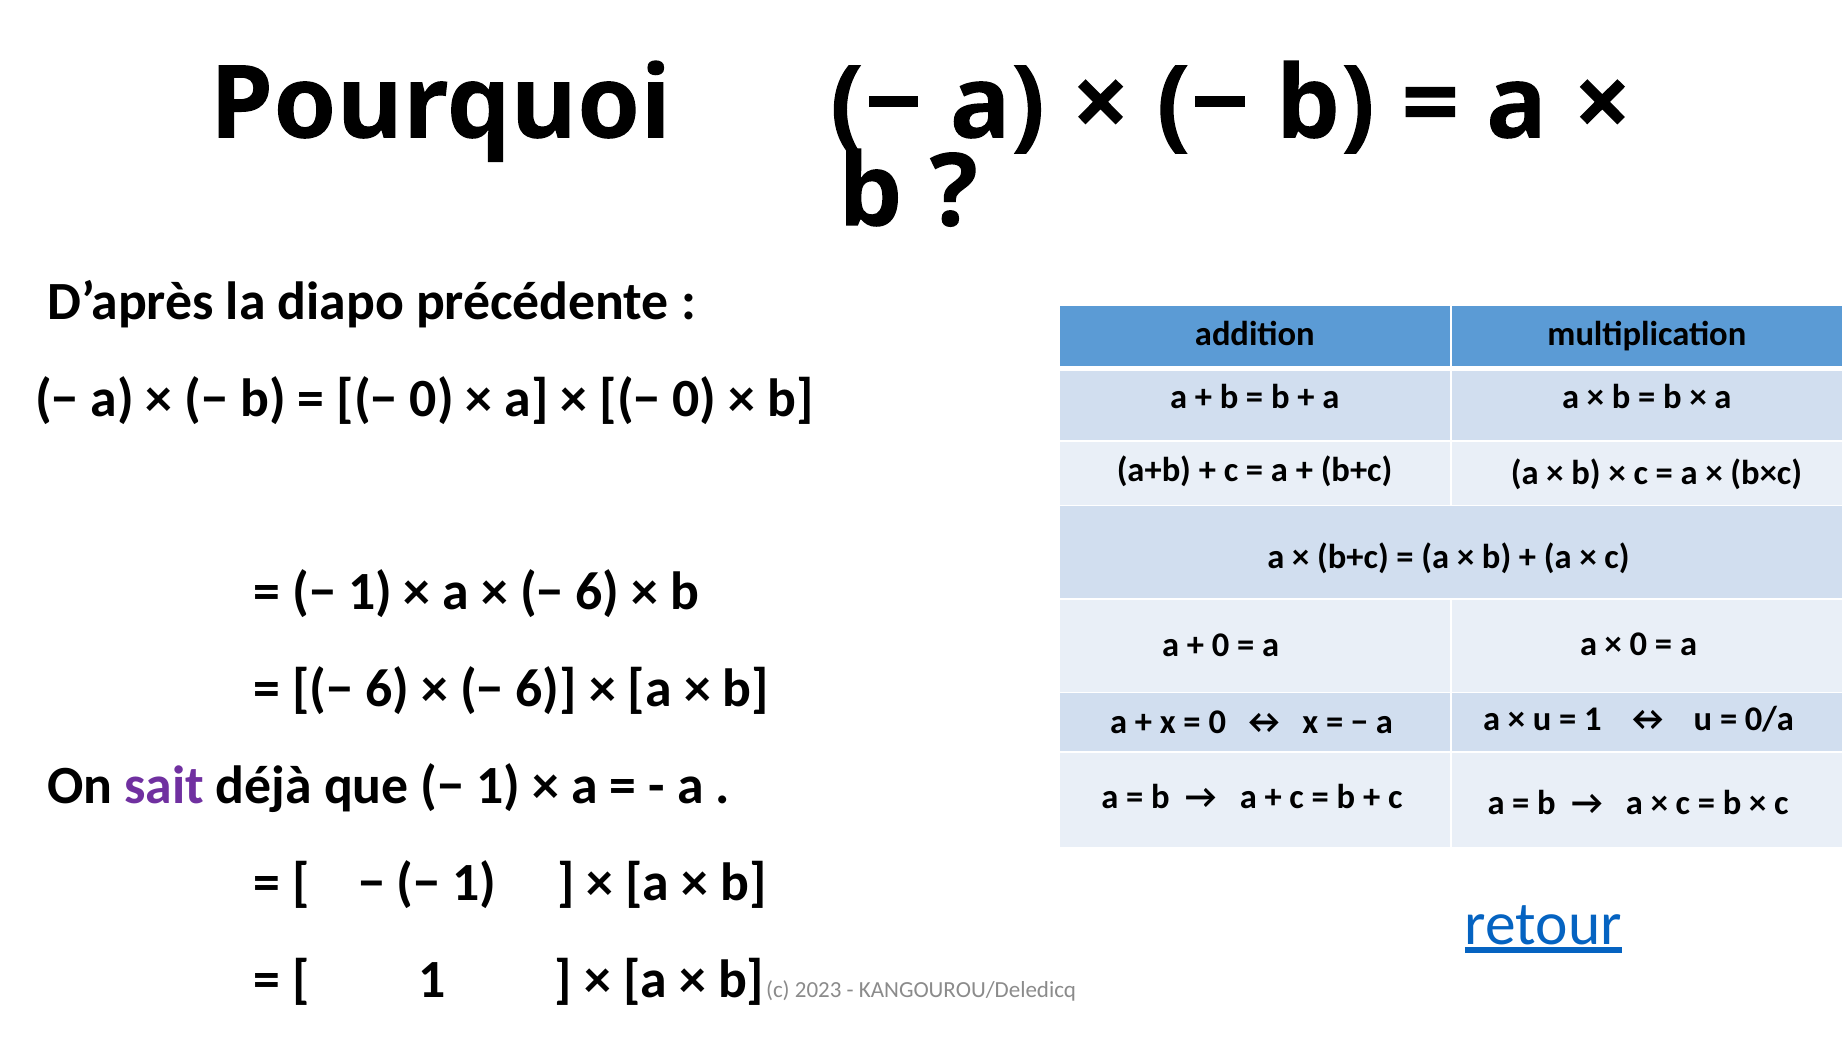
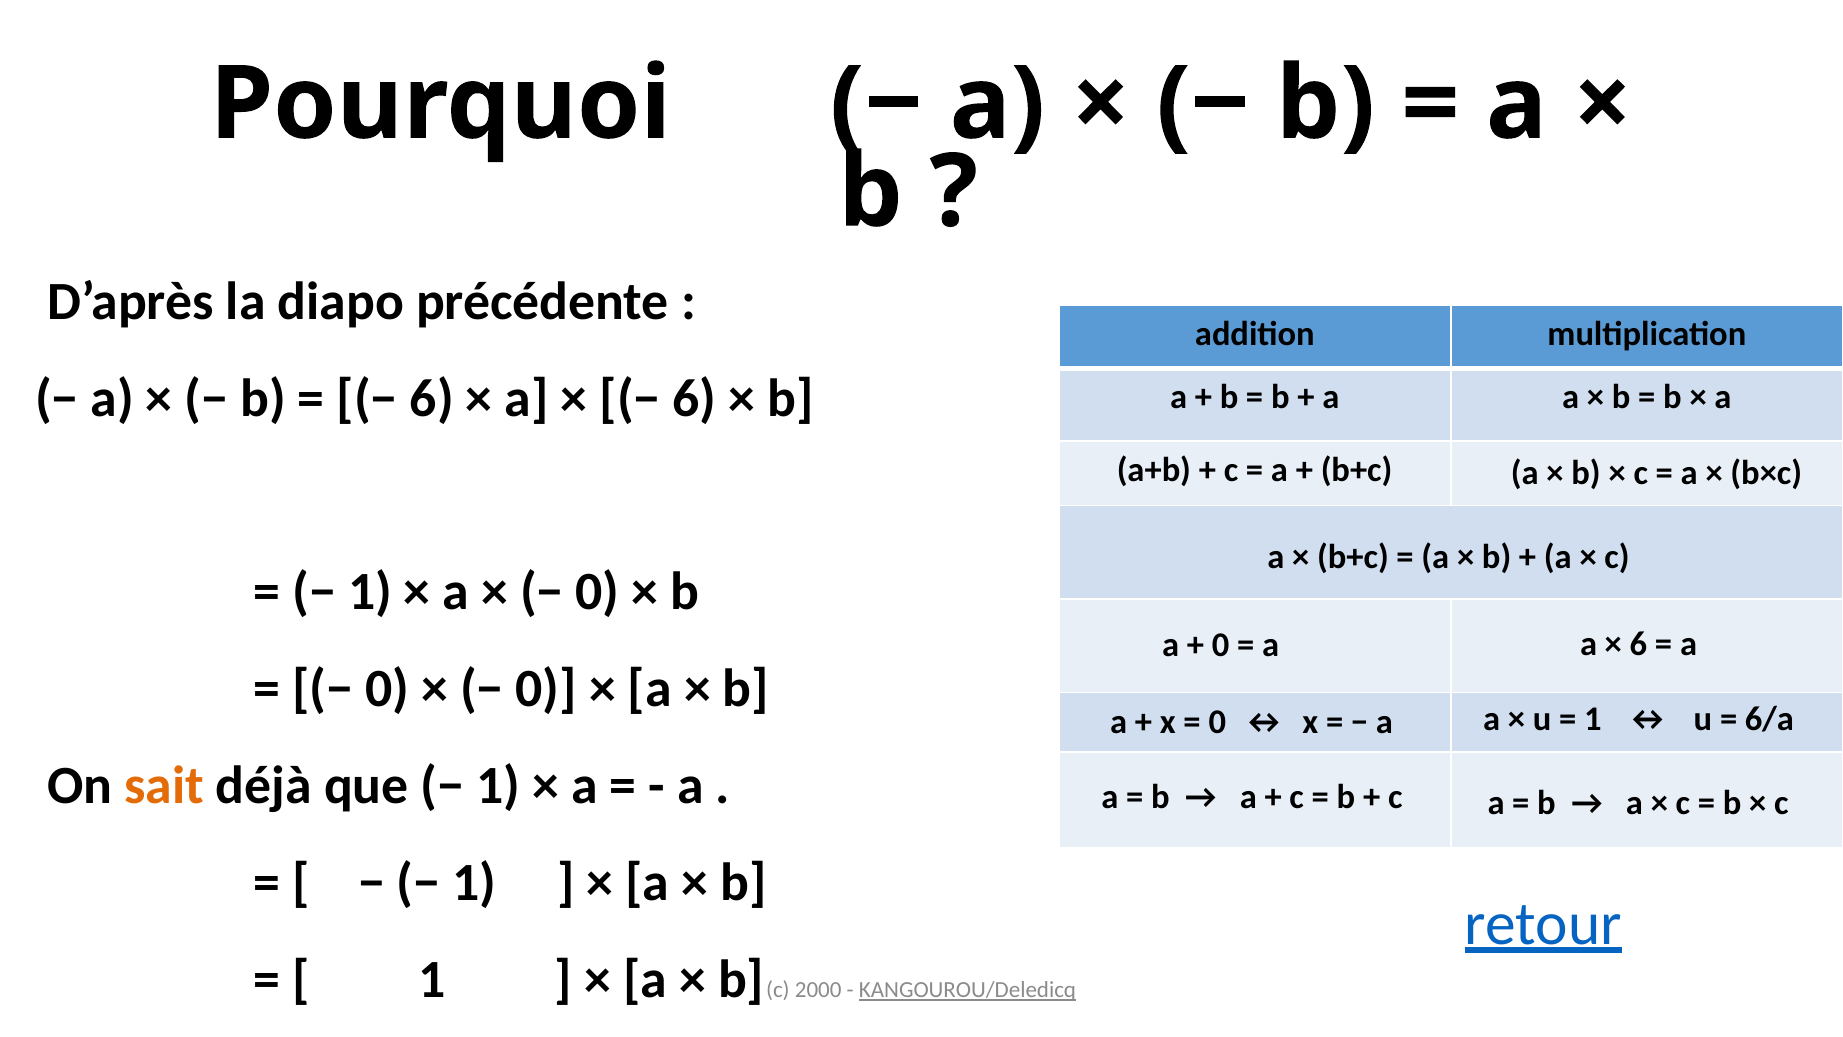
0 at (432, 398): 0 -> 6
0 at (694, 398): 0 -> 6
6 at (598, 592): 6 -> 0
0 at (1638, 644): 0 -> 6
6 at (387, 689): 6 -> 0
6 at (546, 689): 6 -> 0
0/a: 0/a -> 6/a
sait colour: purple -> orange
2023: 2023 -> 2000
KANGOUROU/Deledicq underline: none -> present
